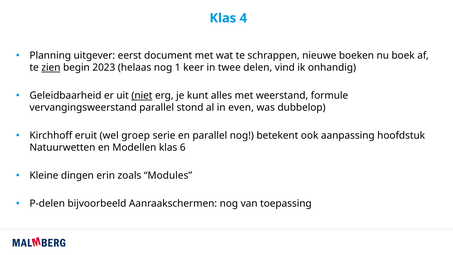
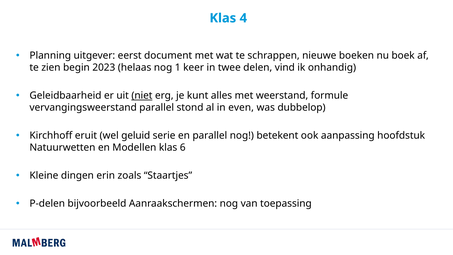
zien underline: present -> none
groep: groep -> geluid
Modules: Modules -> Staartjes
